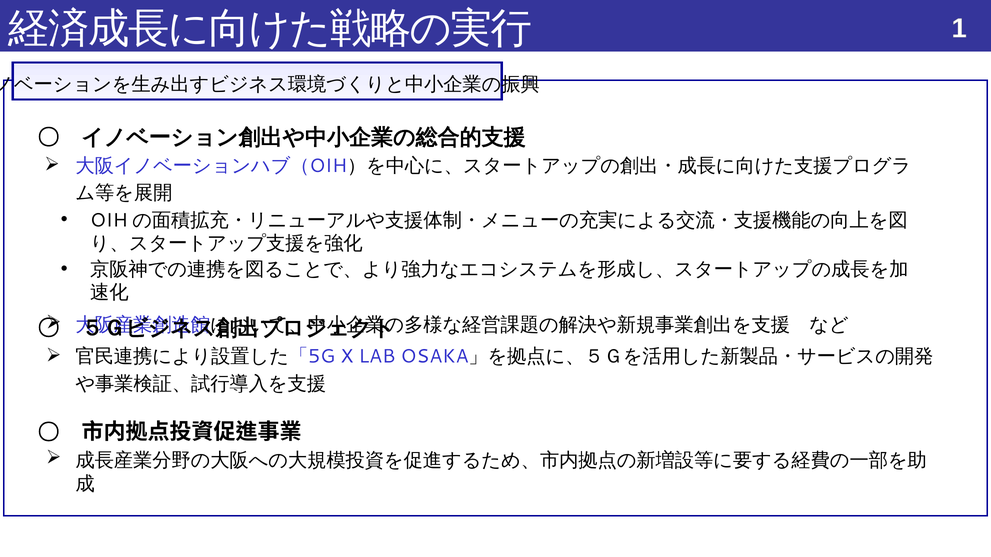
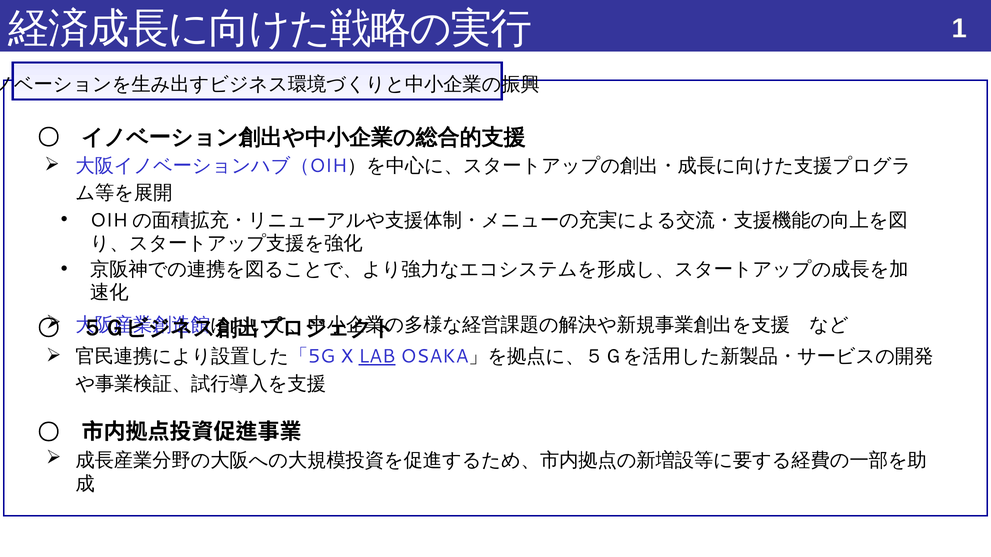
LAB underline: none -> present
